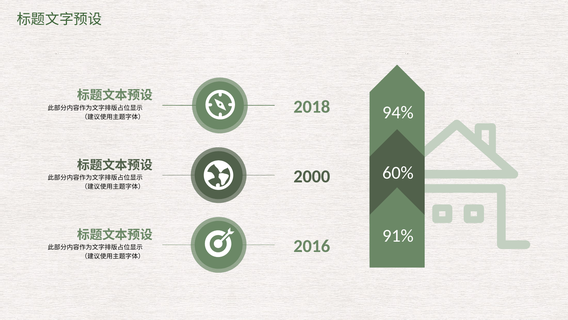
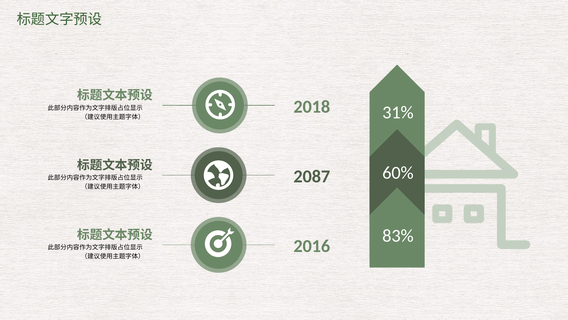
94%: 94% -> 31%
2000: 2000 -> 2087
91%: 91% -> 83%
